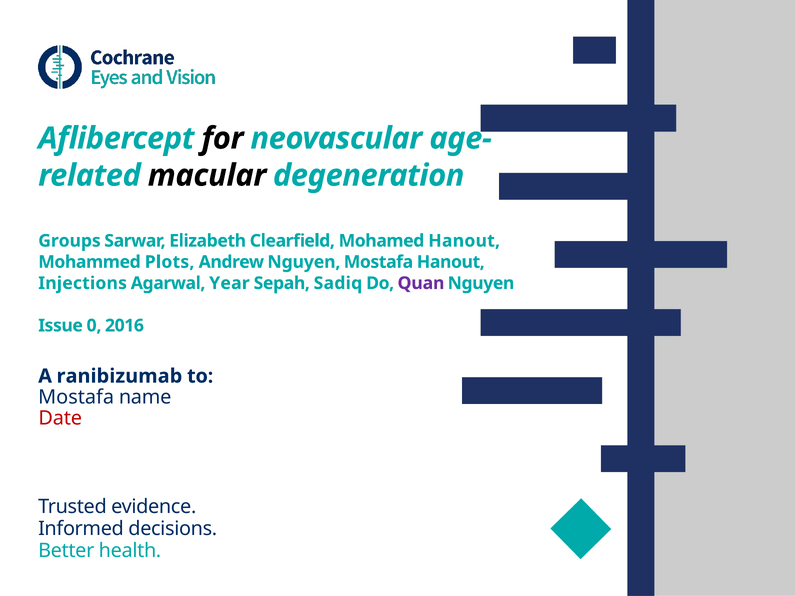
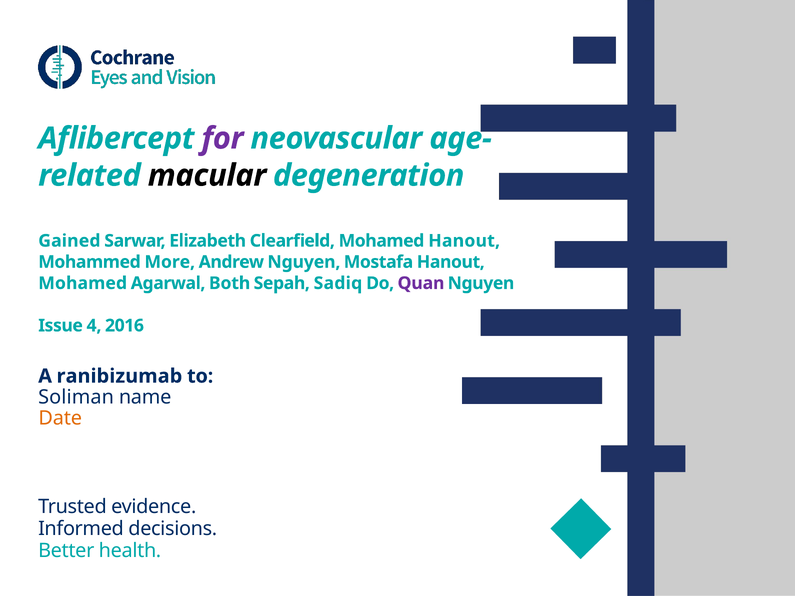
for colour: black -> purple
Groups: Groups -> Gained
Plots: Plots -> More
Injections at (83, 283): Injections -> Mohamed
Year: Year -> Both
0: 0 -> 4
Mostafa at (76, 397): Mostafa -> Soliman
Date colour: red -> orange
